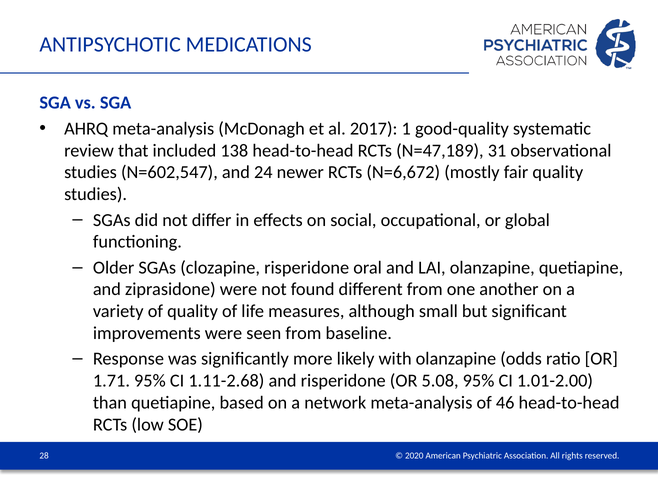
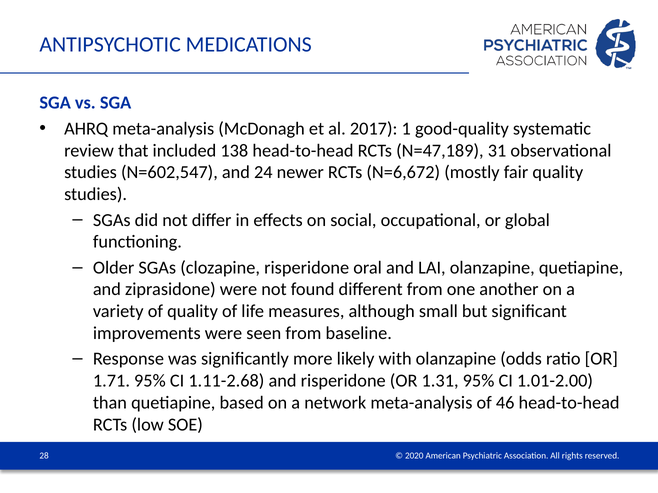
5.08: 5.08 -> 1.31
